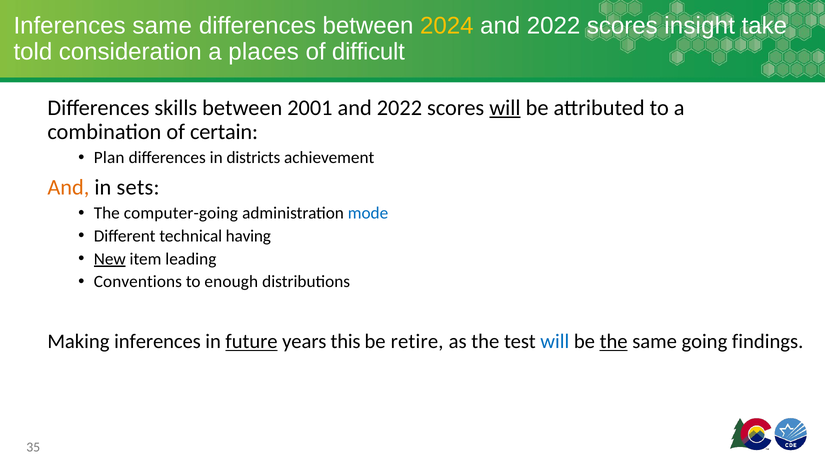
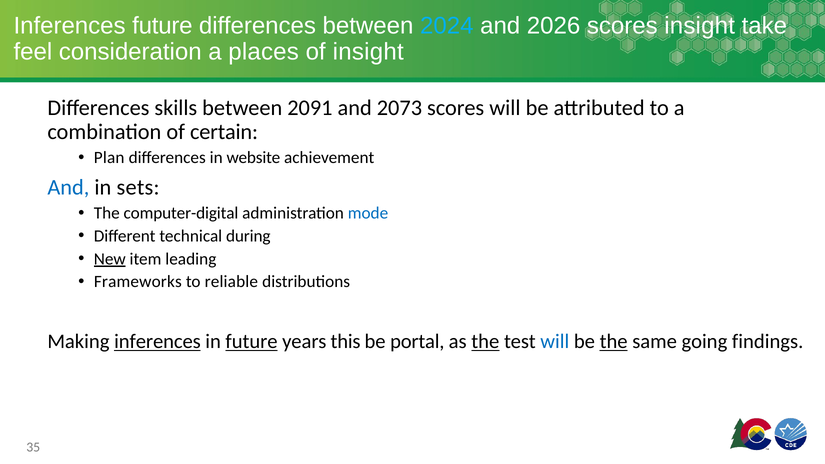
Inferences same: same -> future
2024 colour: yellow -> light blue
2022 at (554, 26): 2022 -> 2026
told: told -> feel
of difficult: difficult -> insight
2001: 2001 -> 2091
2022 at (399, 108): 2022 -> 2073
will at (505, 108) underline: present -> none
districts: districts -> website
And at (68, 188) colour: orange -> blue
computer-going: computer-going -> computer-digital
having: having -> during
Conventions: Conventions -> Frameworks
enough: enough -> reliable
inferences at (157, 342) underline: none -> present
retire: retire -> portal
the at (485, 342) underline: none -> present
